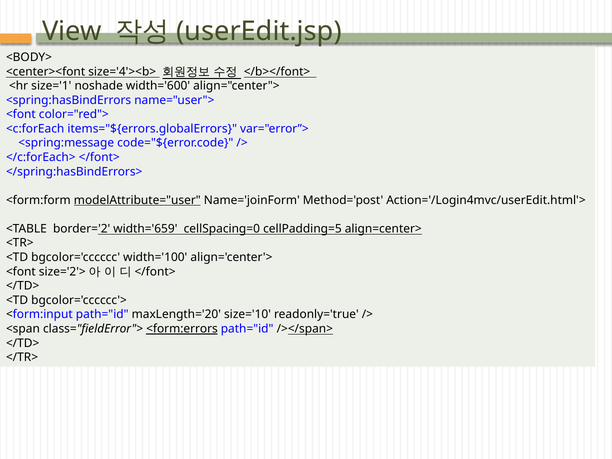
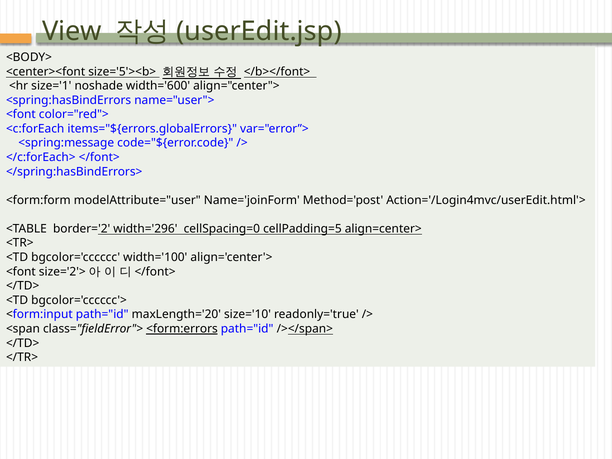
size='4'><b>: size='4'><b> -> size='5'><b>
modelAttribute="user underline: present -> none
width='659: width='659 -> width='296
